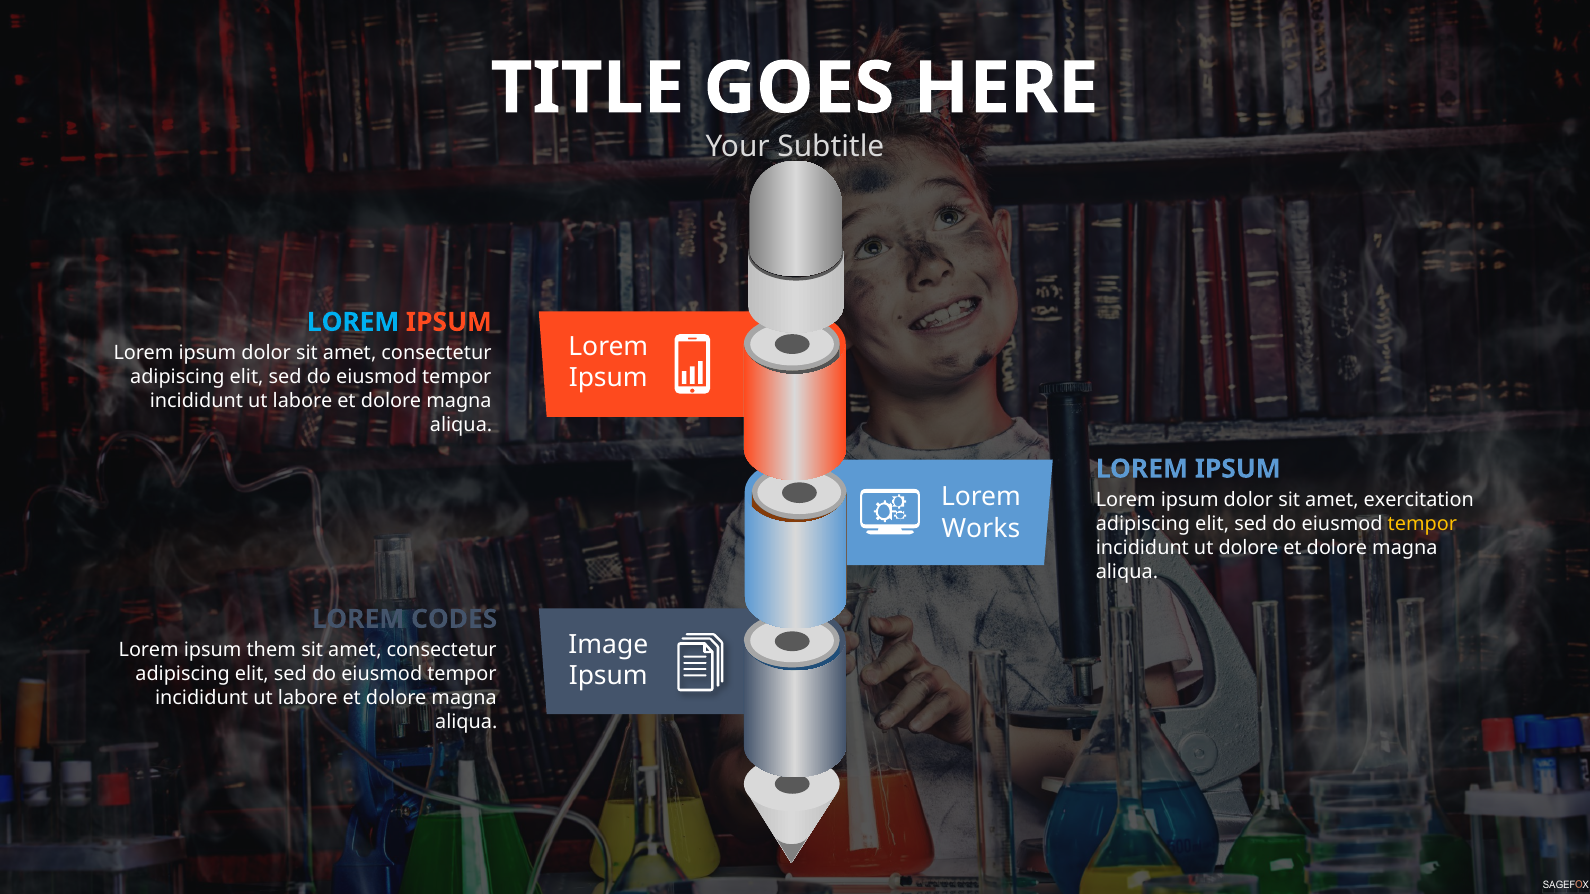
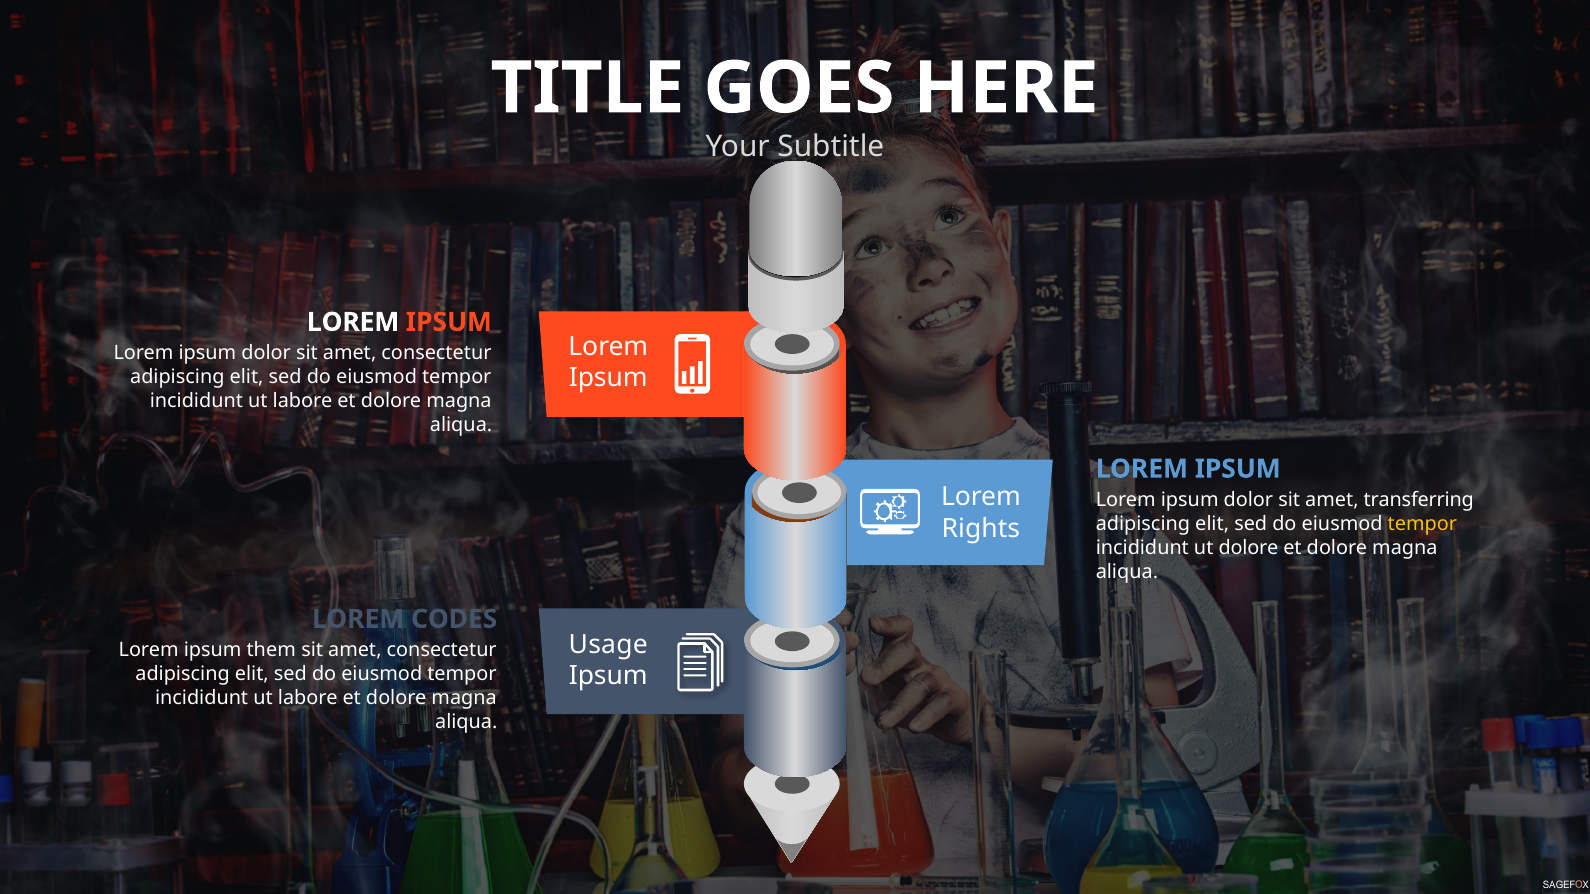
LOREM at (353, 322) colour: light blue -> white
exercitation: exercitation -> transferring
Works: Works -> Rights
Image: Image -> Usage
